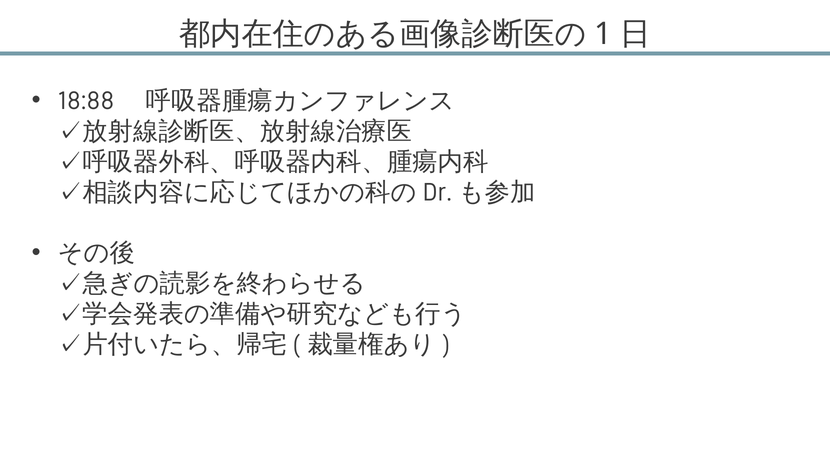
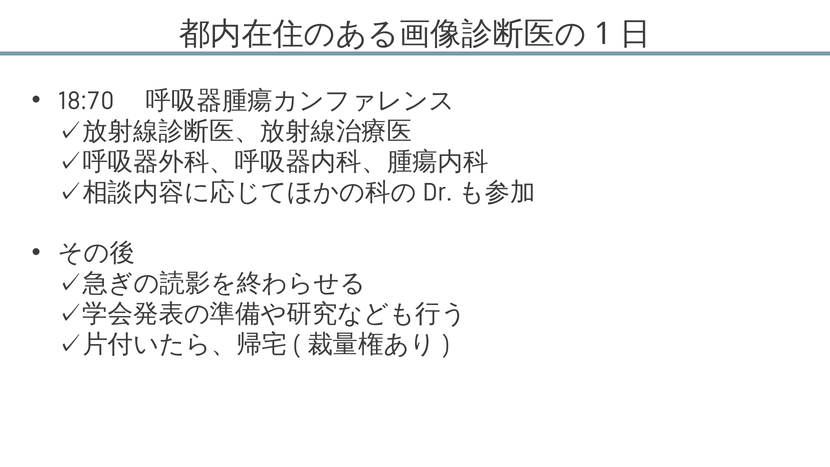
18:88: 18:88 -> 18:70
